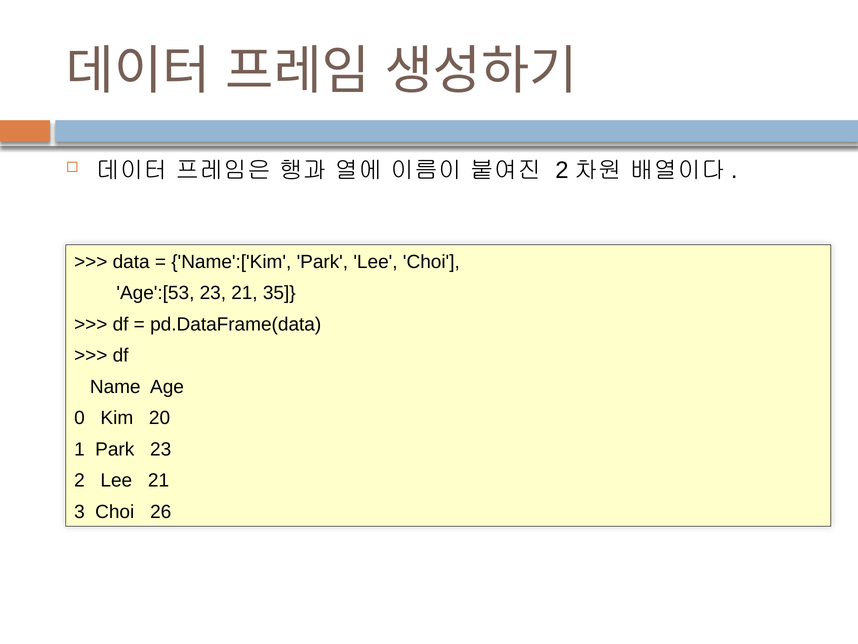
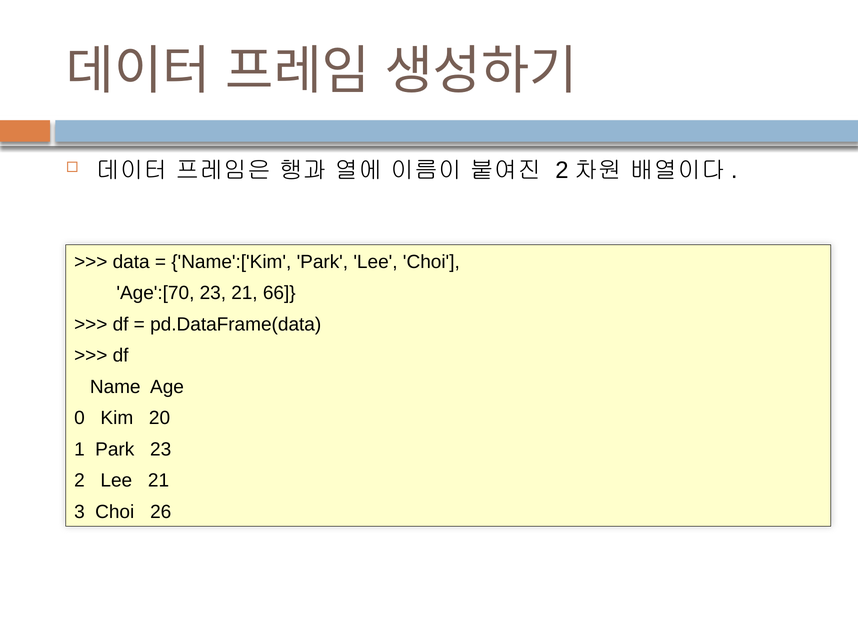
Age':[53: Age':[53 -> Age':[70
35: 35 -> 66
